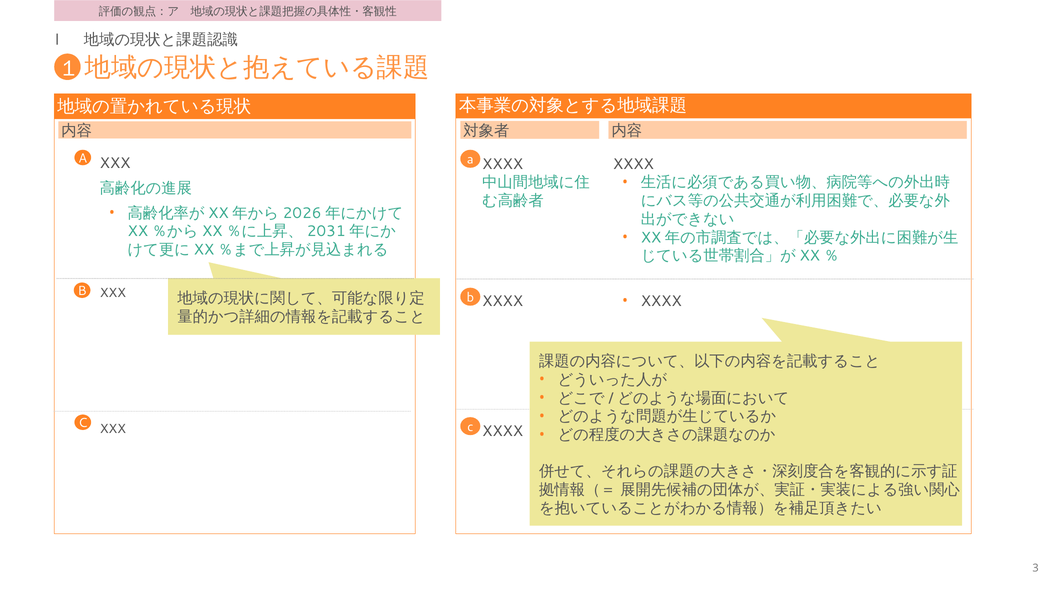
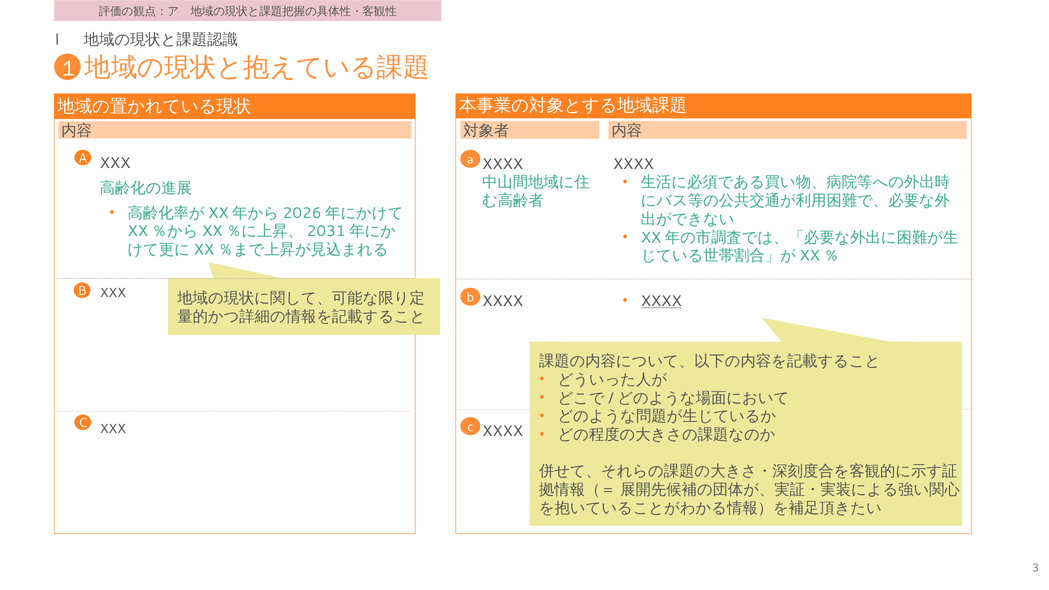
XXXX at (661, 301) underline: none -> present
